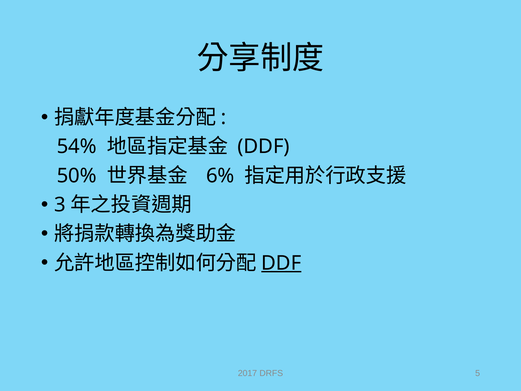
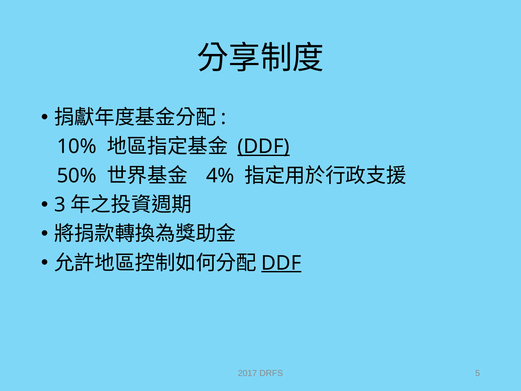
54%: 54% -> 10%
DDF at (264, 146) underline: none -> present
6%: 6% -> 4%
